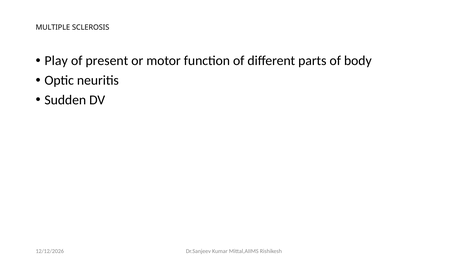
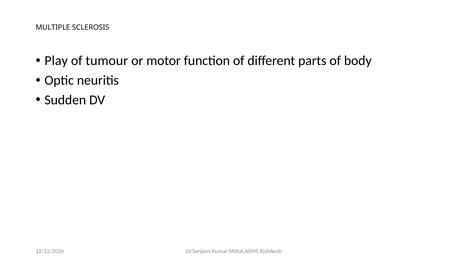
present: present -> tumour
